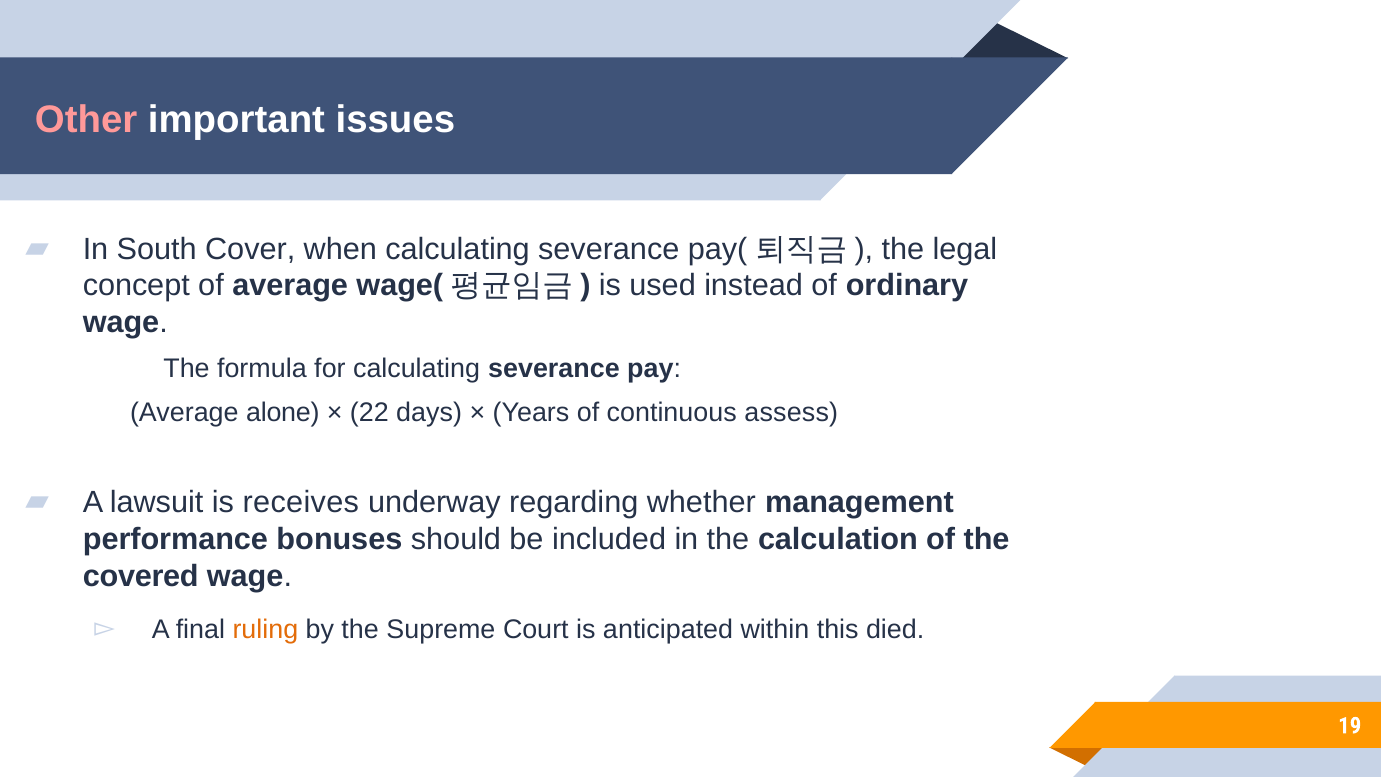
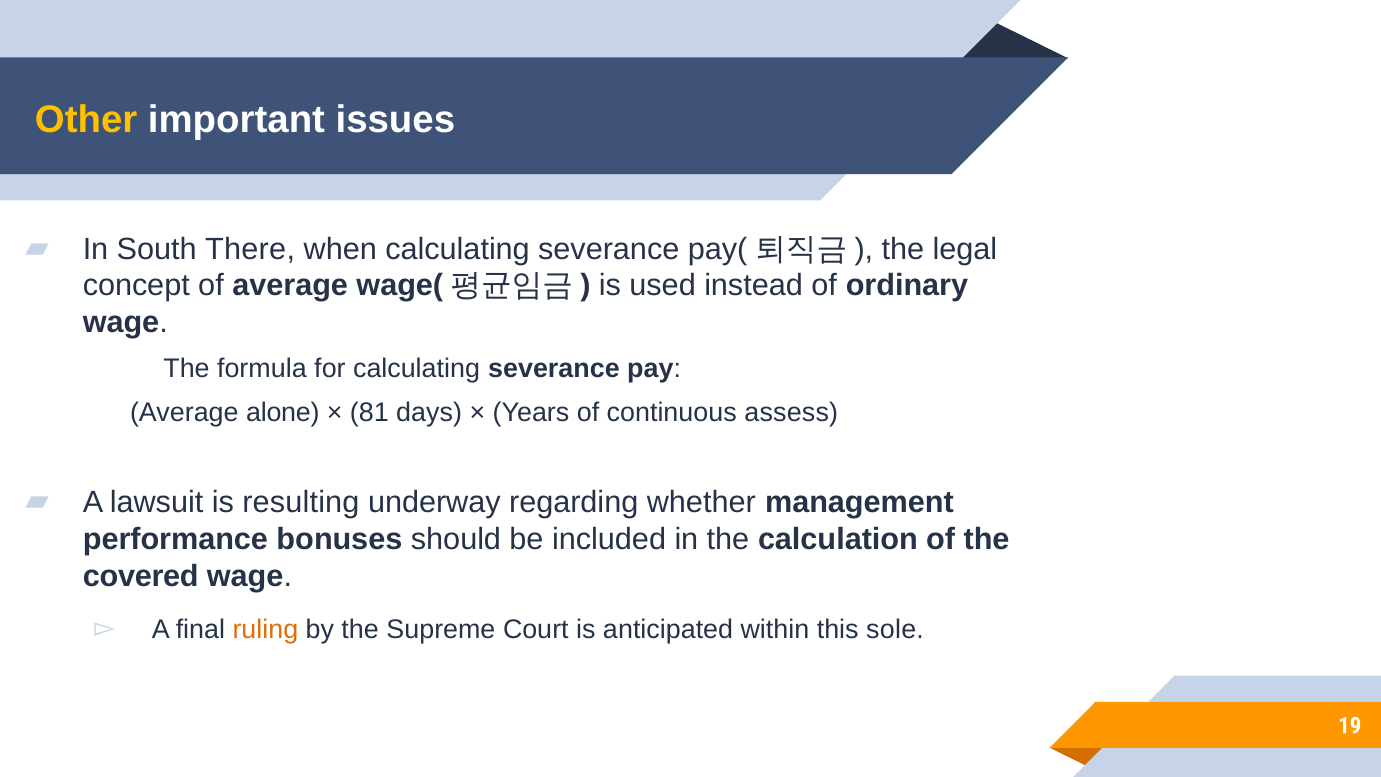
Other colour: pink -> yellow
Cover: Cover -> There
22: 22 -> 81
receives: receives -> resulting
died: died -> sole
